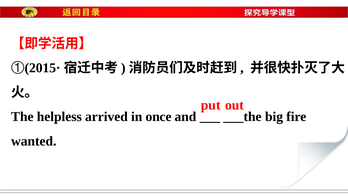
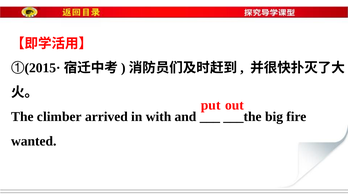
helpless: helpless -> climber
once: once -> with
